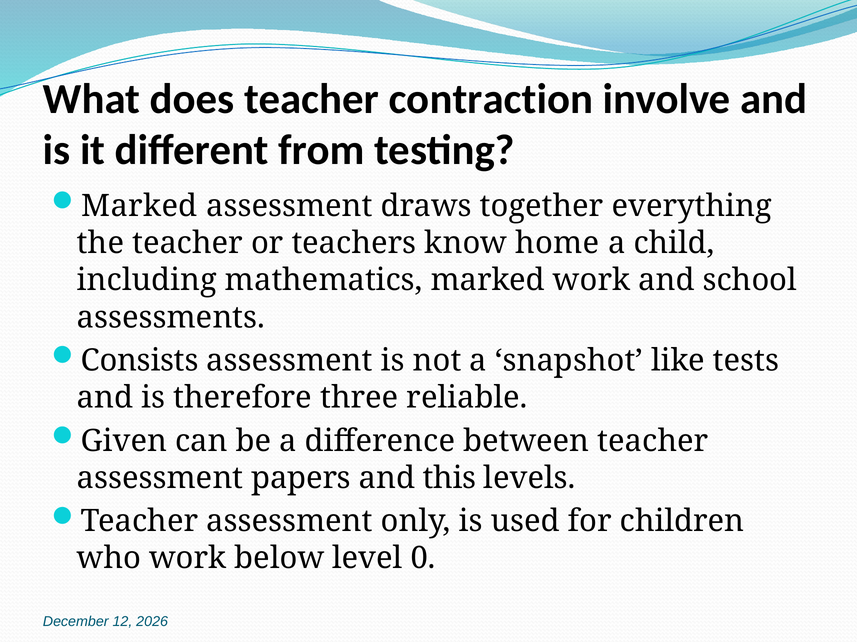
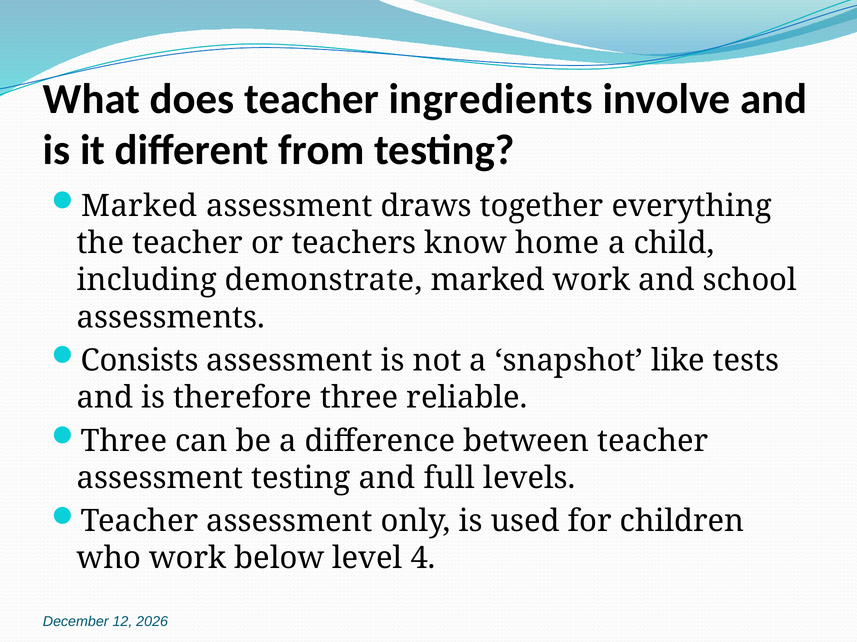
contraction: contraction -> ingredients
mathematics: mathematics -> demonstrate
Given at (124, 441): Given -> Three
assessment papers: papers -> testing
this: this -> full
0: 0 -> 4
